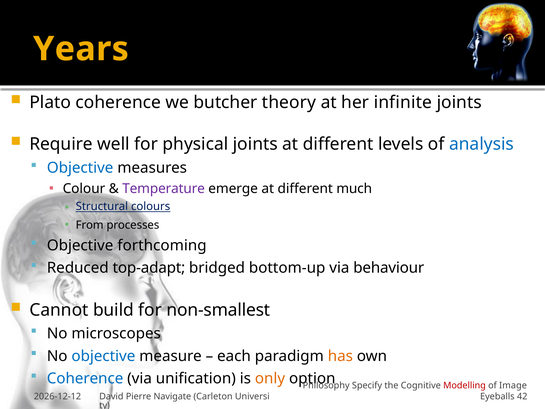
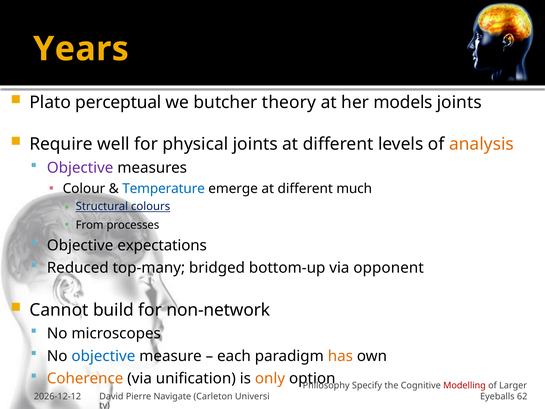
Plato coherence: coherence -> perceptual
infinite: infinite -> models
analysis colour: blue -> orange
Objective at (80, 168) colour: blue -> purple
Temperature colour: purple -> blue
forthcoming: forthcoming -> expectations
top-adapt: top-adapt -> top-many
behaviour: behaviour -> opponent
non-smallest: non-smallest -> non-network
Coherence at (85, 378) colour: blue -> orange
Image: Image -> Larger
42: 42 -> 62
